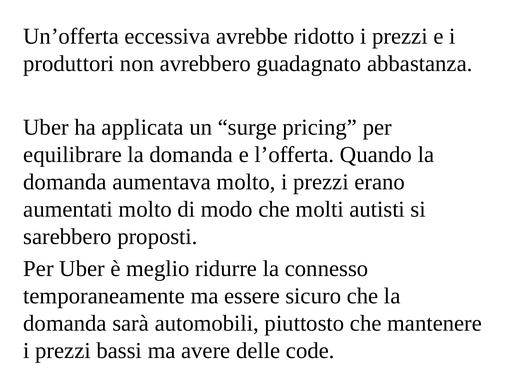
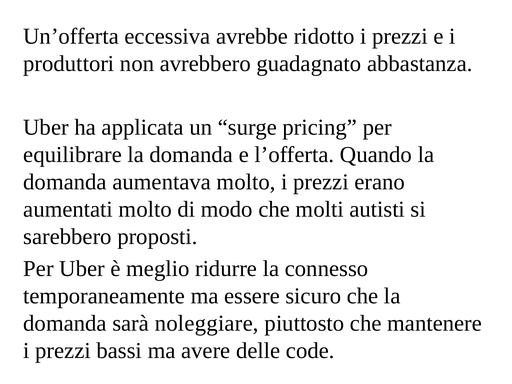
automobili: automobili -> noleggiare
